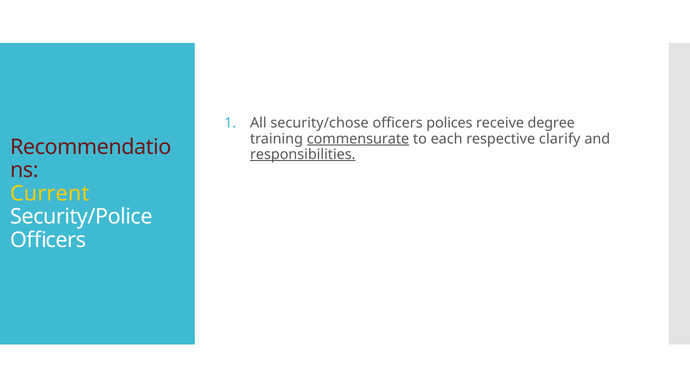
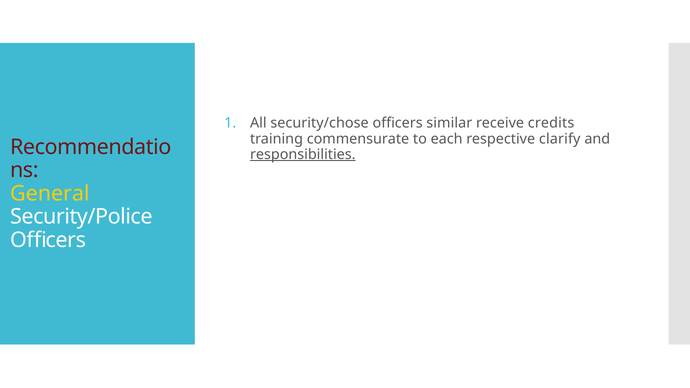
polices: polices -> similar
degree: degree -> credits
commensurate underline: present -> none
Current: Current -> General
